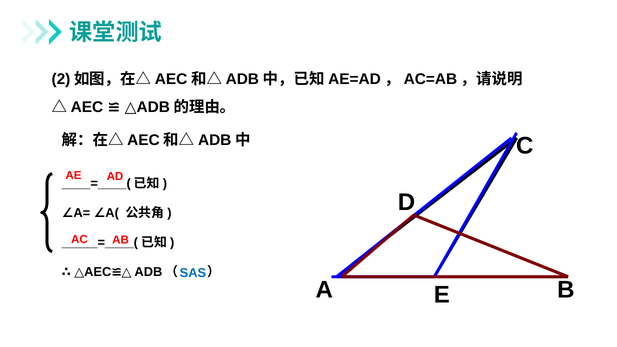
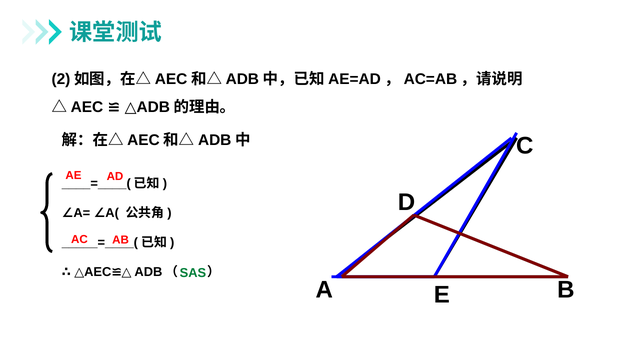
SAS colour: blue -> green
